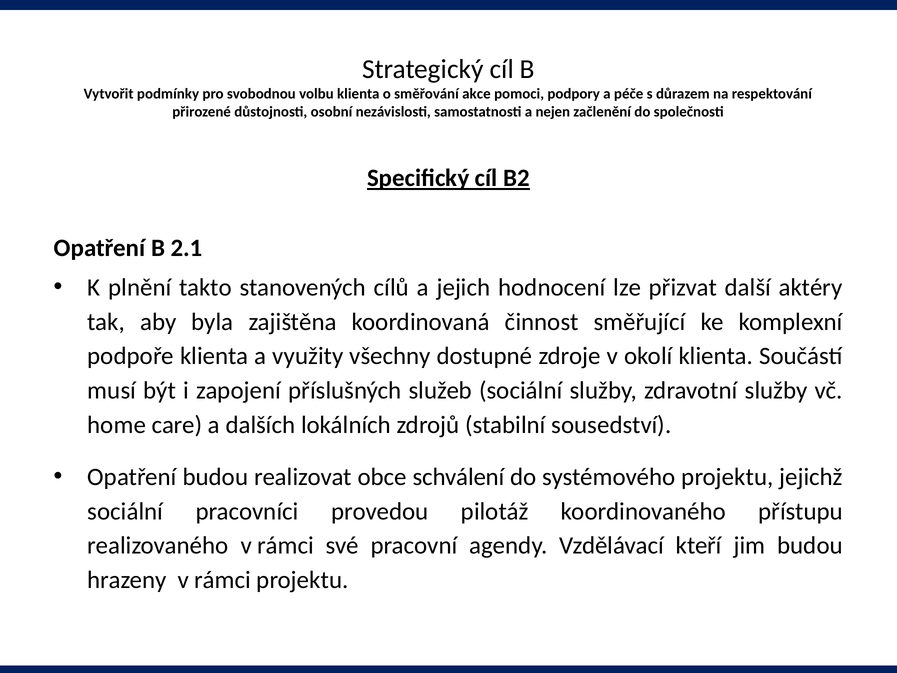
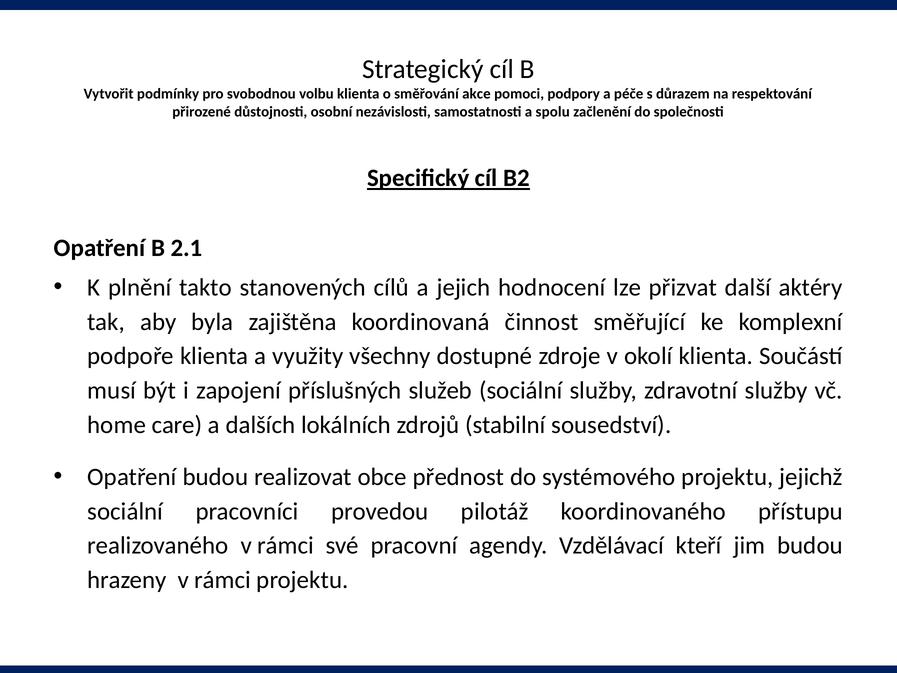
nejen: nejen -> spolu
schválení: schválení -> přednost
